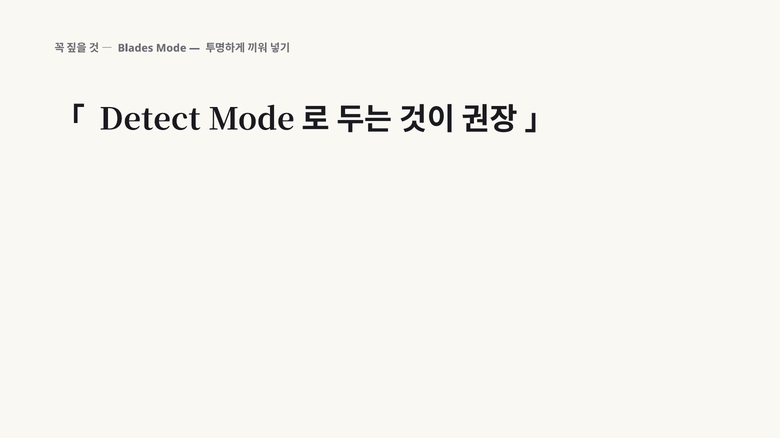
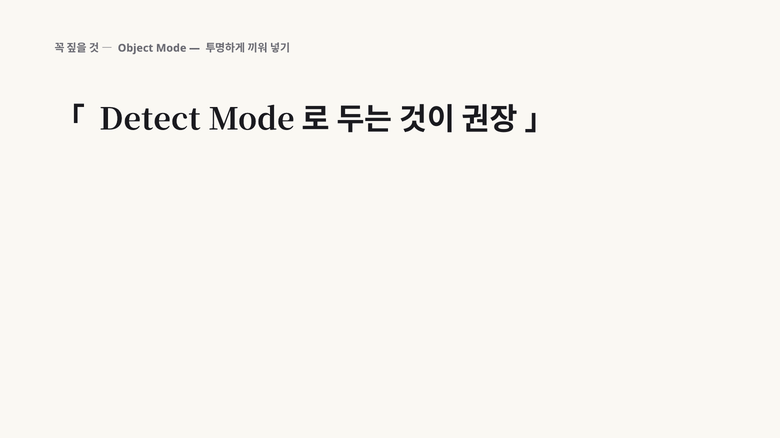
Blades: Blades -> Object
